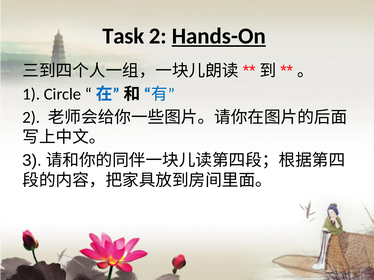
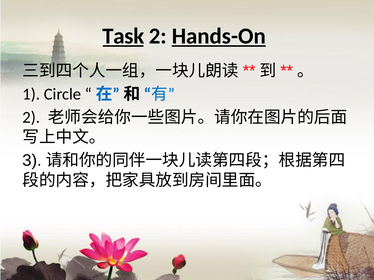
Task underline: none -> present
